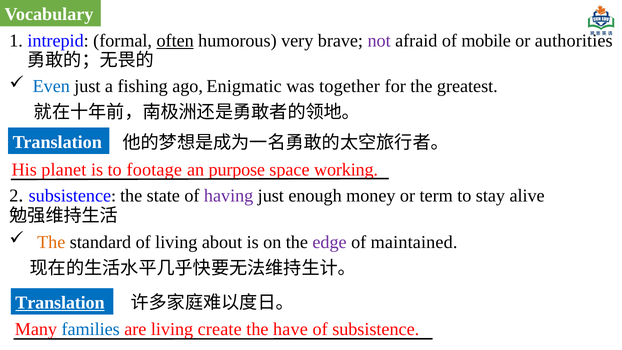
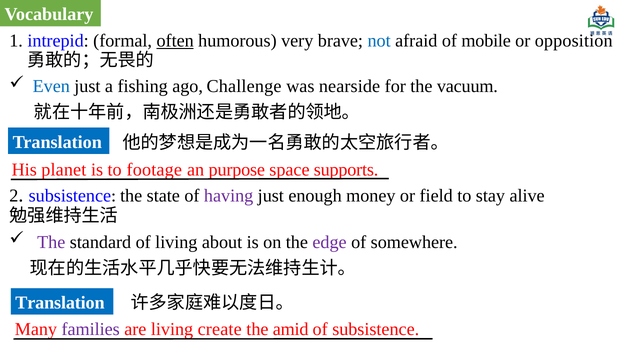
not colour: purple -> blue
authorities: authorities -> opposition
Enigmatic: Enigmatic -> Challenge
together: together -> nearside
greatest: greatest -> vacuum
working: working -> supports
term: term -> field
The at (51, 242) colour: orange -> purple
maintained: maintained -> somewhere
Translation at (60, 303) underline: present -> none
families colour: blue -> purple
have: have -> amid
